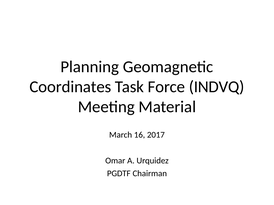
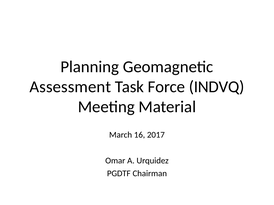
Coordinates: Coordinates -> Assessment
